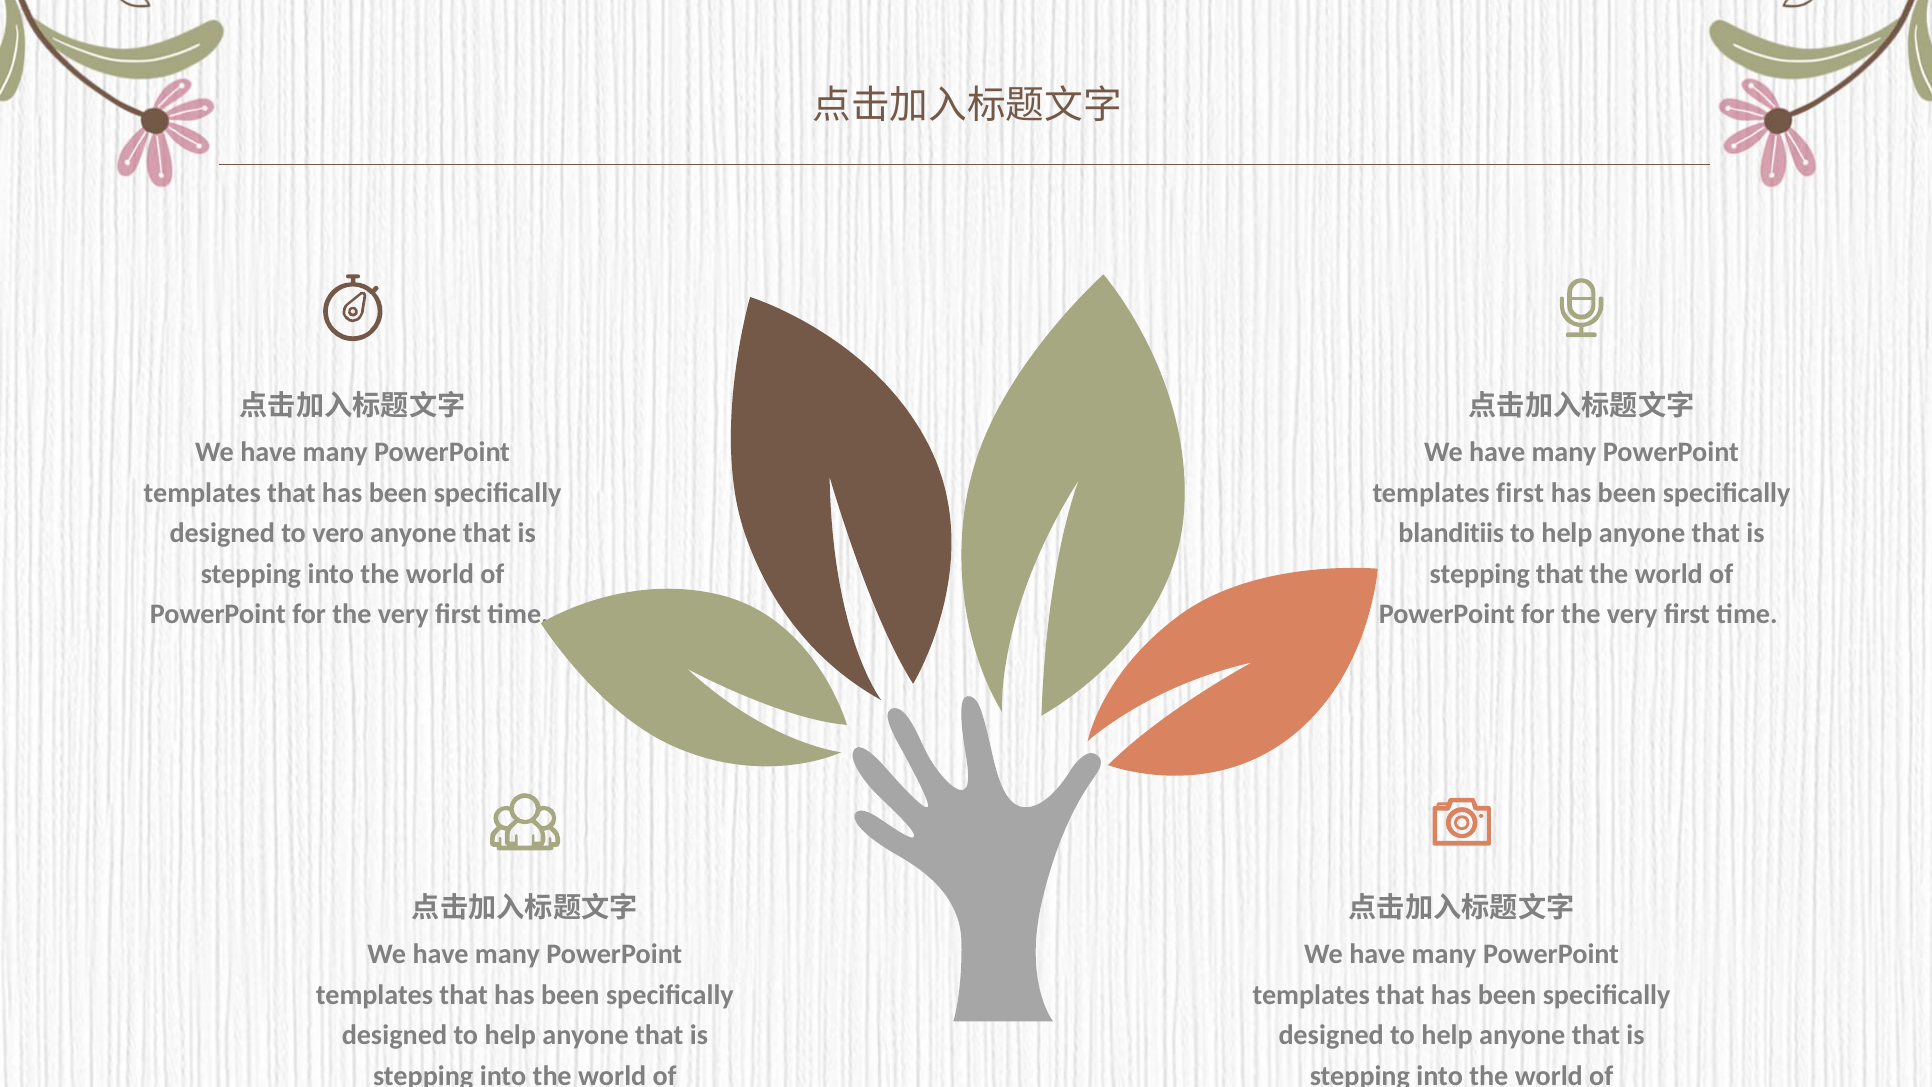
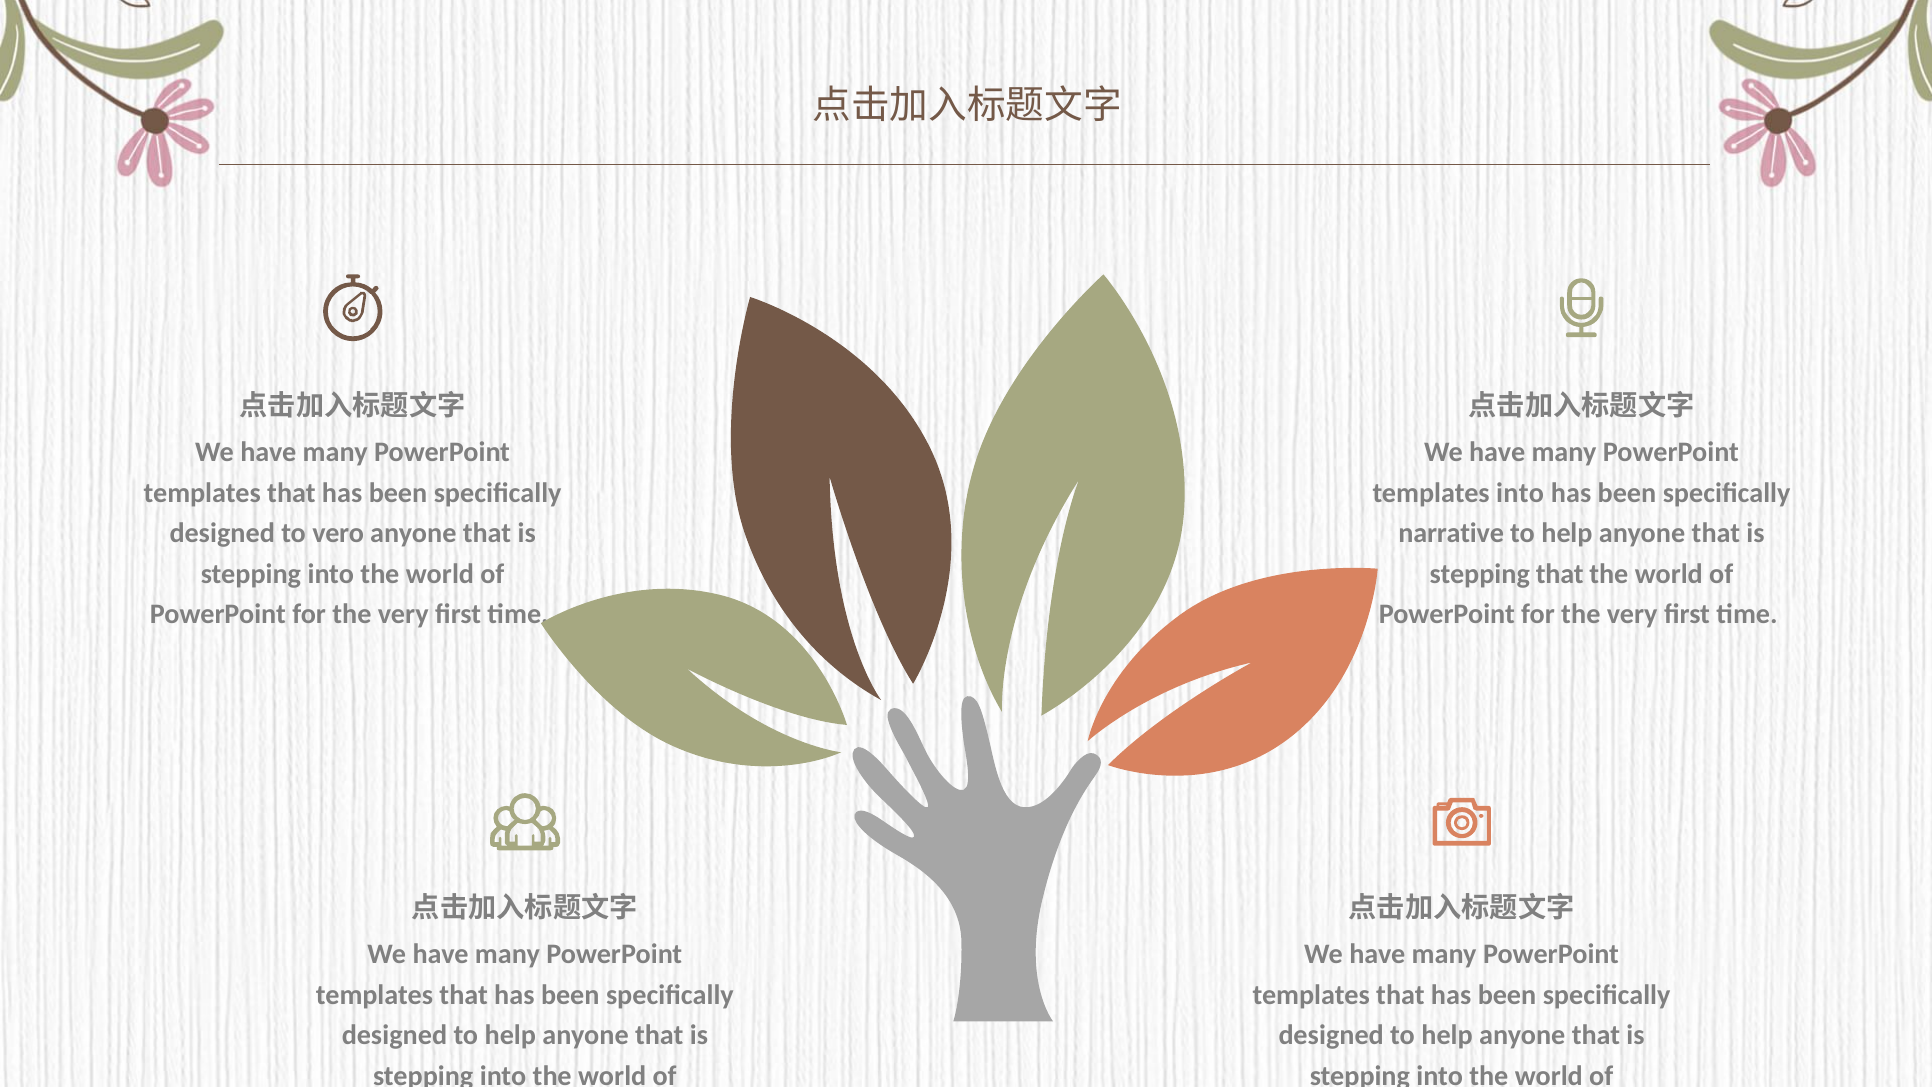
templates first: first -> into
blanditiis: blanditiis -> narrative
